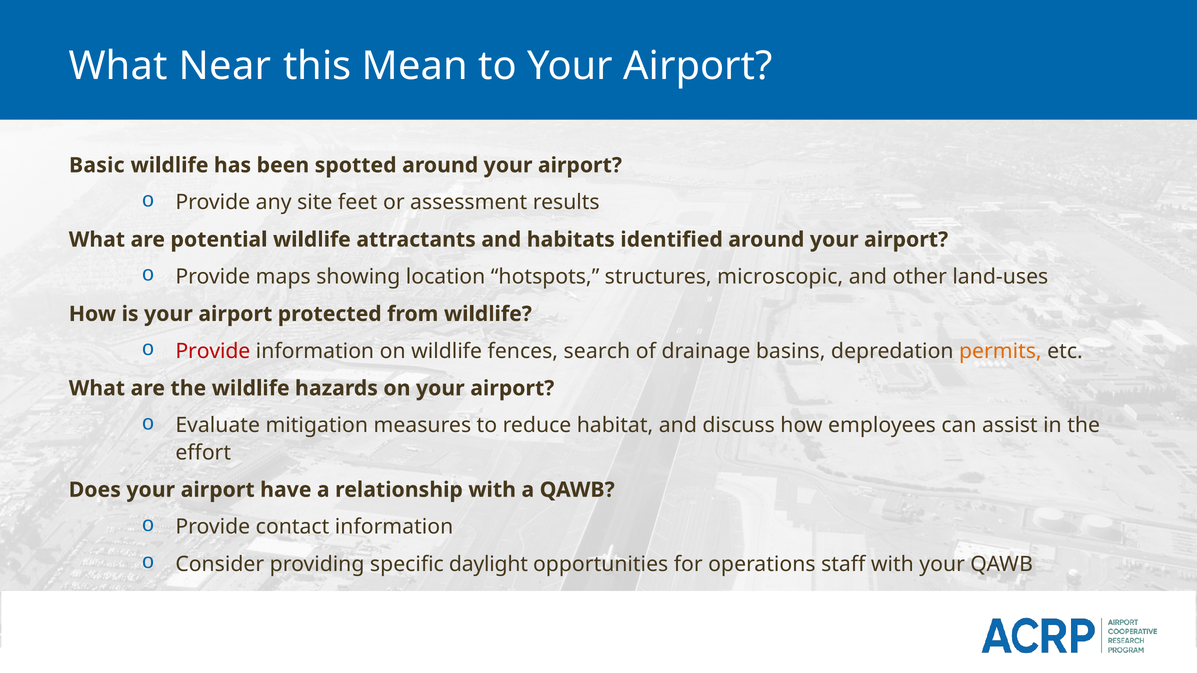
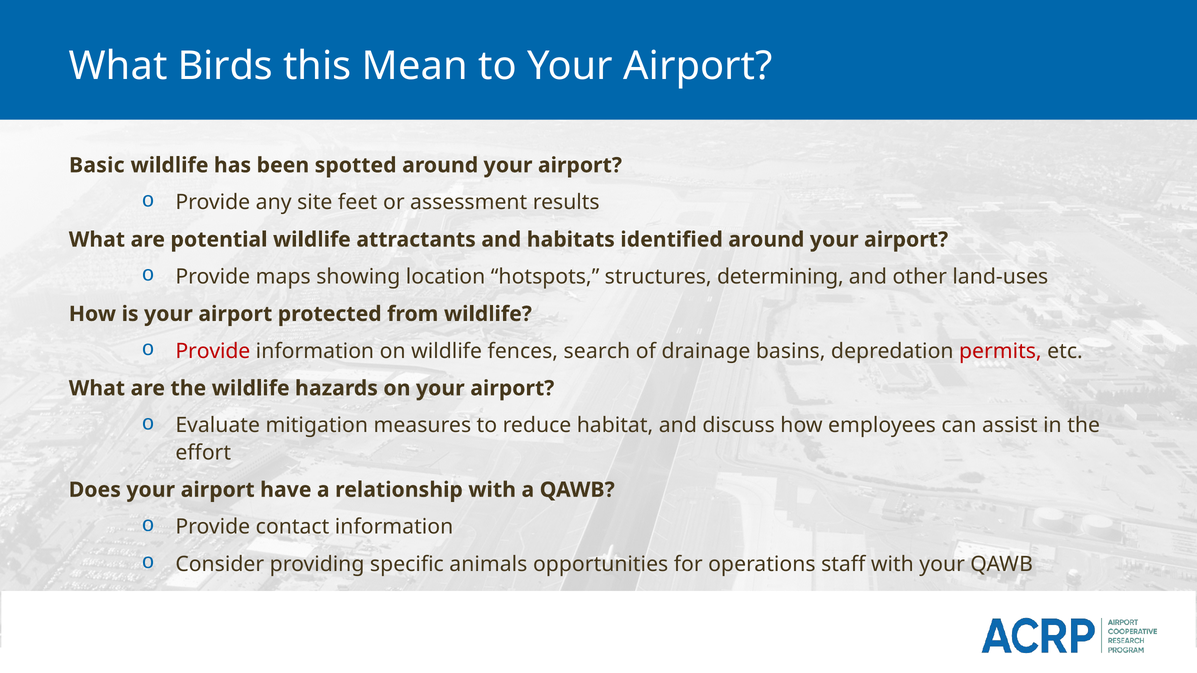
Near: Near -> Birds
microscopic: microscopic -> determining
permits colour: orange -> red
daylight: daylight -> animals
